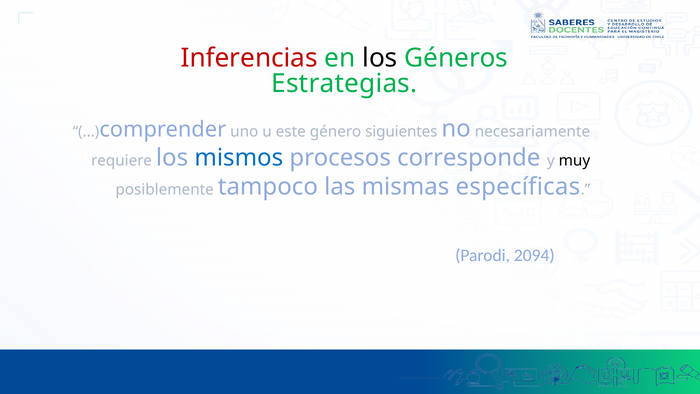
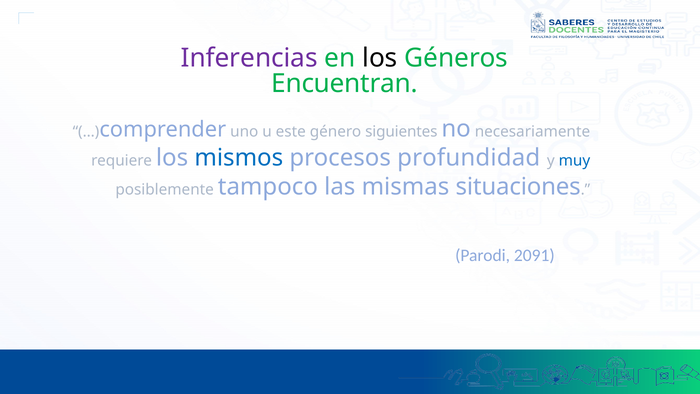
Inferencias colour: red -> purple
Estrategias: Estrategias -> Encuentran
corresponde: corresponde -> profundidad
muy colour: black -> blue
específicas: específicas -> situaciones
2094: 2094 -> 2091
